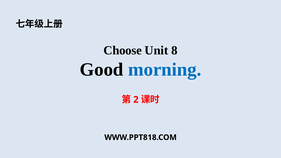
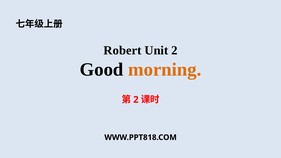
Choose: Choose -> Robert
Unit 8: 8 -> 2
morning colour: blue -> orange
